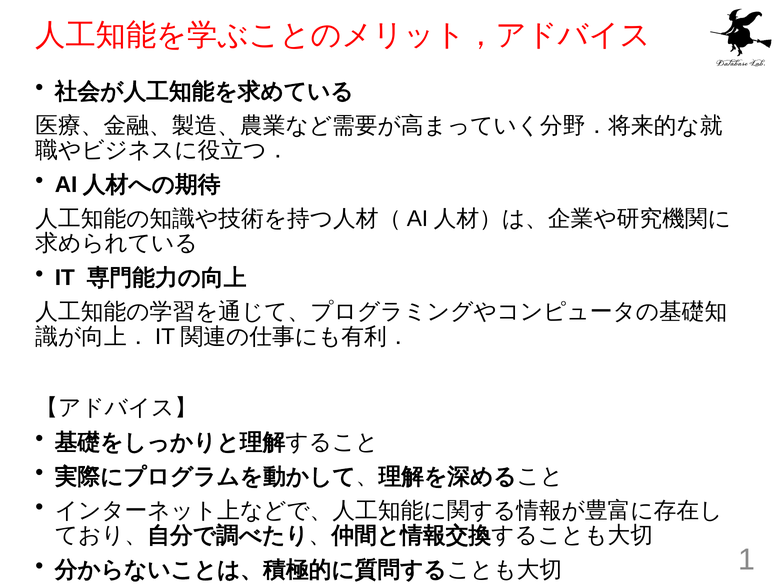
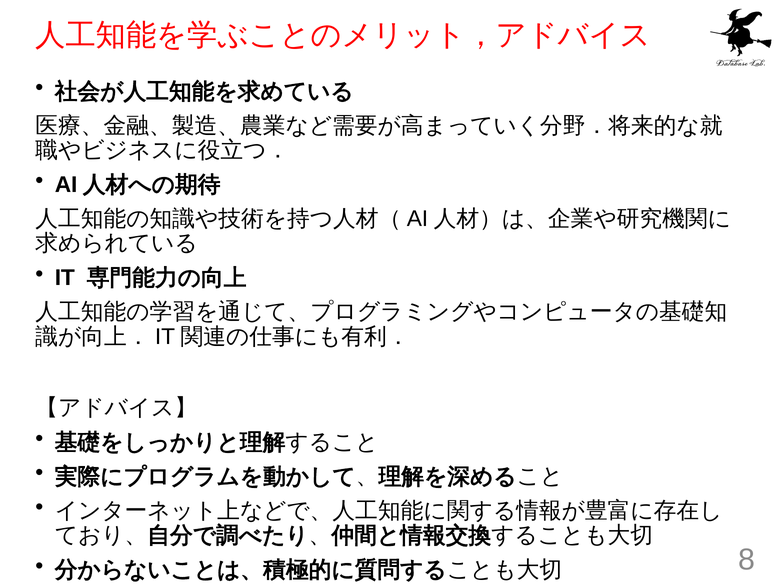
1: 1 -> 8
